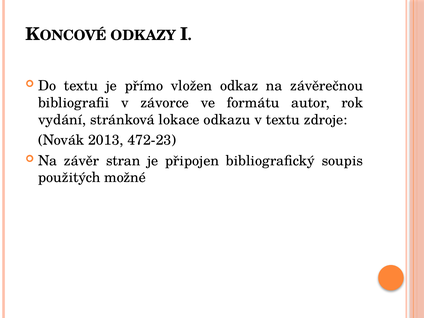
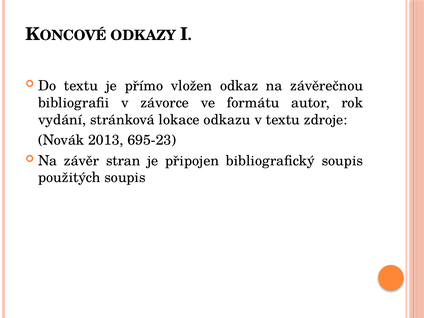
472-23: 472-23 -> 695-23
použitých možné: možné -> soupis
